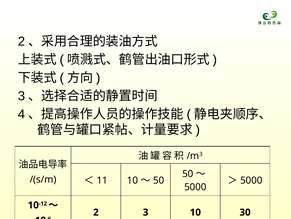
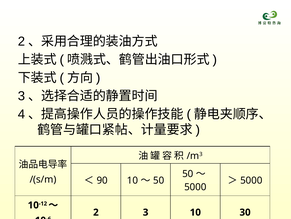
11: 11 -> 90
